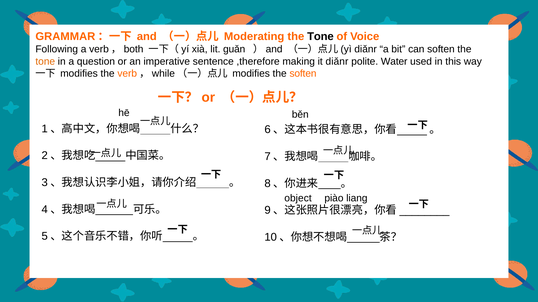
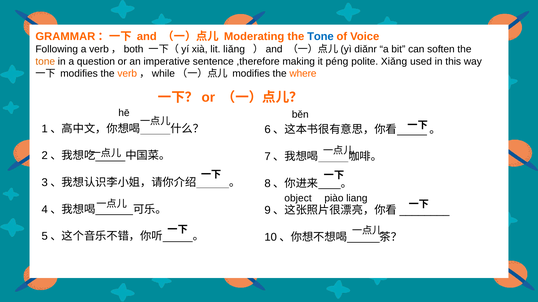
Tone at (320, 37) colour: black -> blue
guǎn: guǎn -> liǎng
it diǎnr: diǎnr -> péng
Water: Water -> Xiǎng
the soften: soften -> where
